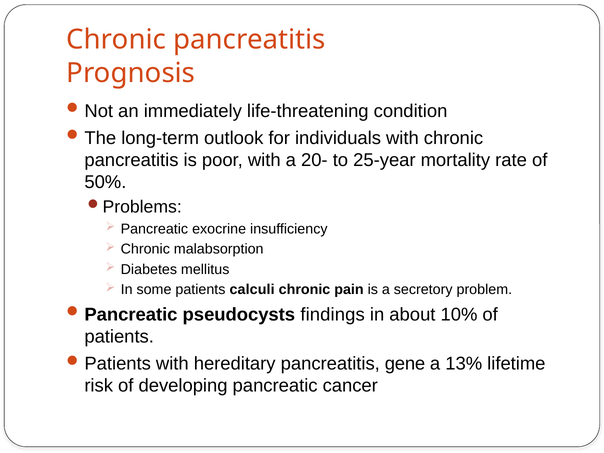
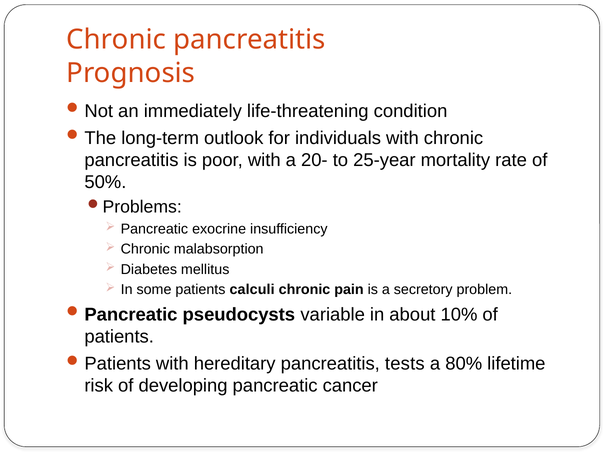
findings: findings -> variable
gene: gene -> tests
13%: 13% -> 80%
